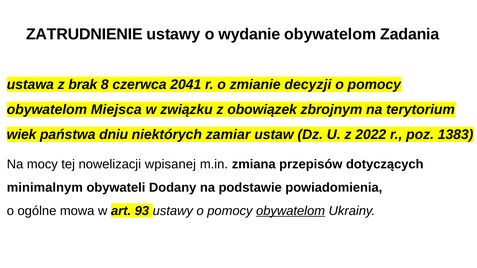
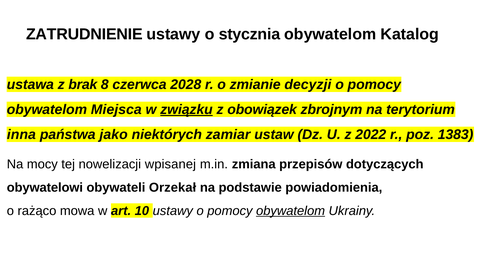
wydanie: wydanie -> stycznia
Zadania: Zadania -> Katalog
2041: 2041 -> 2028
związku underline: none -> present
wiek: wiek -> inna
dniu: dniu -> jako
minimalnym: minimalnym -> obywatelowi
Dodany: Dodany -> Orzekał
ogólne: ogólne -> rażąco
93: 93 -> 10
